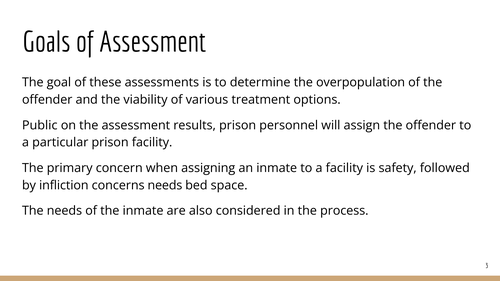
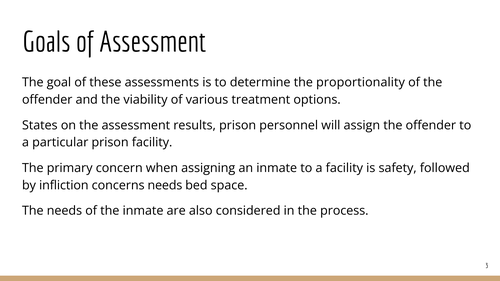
overpopulation: overpopulation -> proportionality
Public: Public -> States
